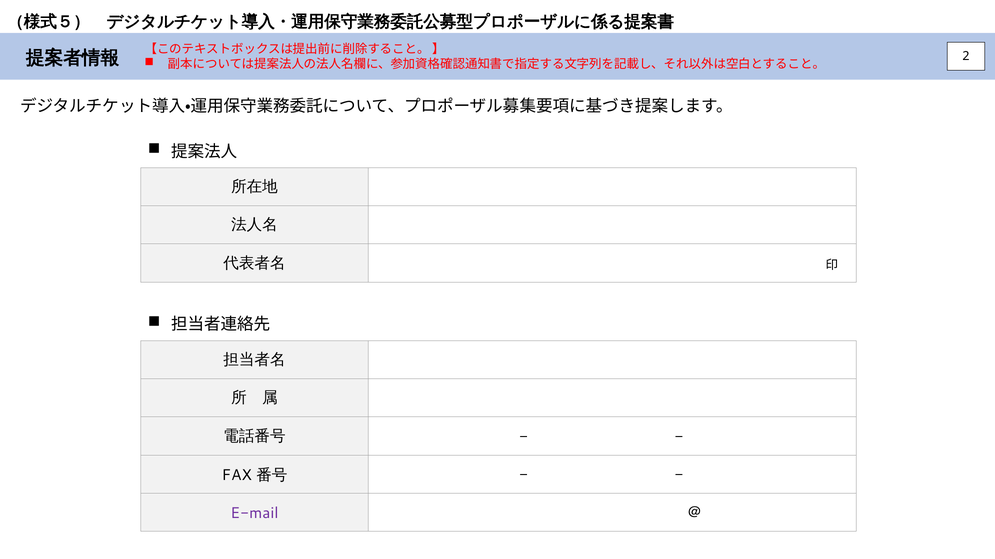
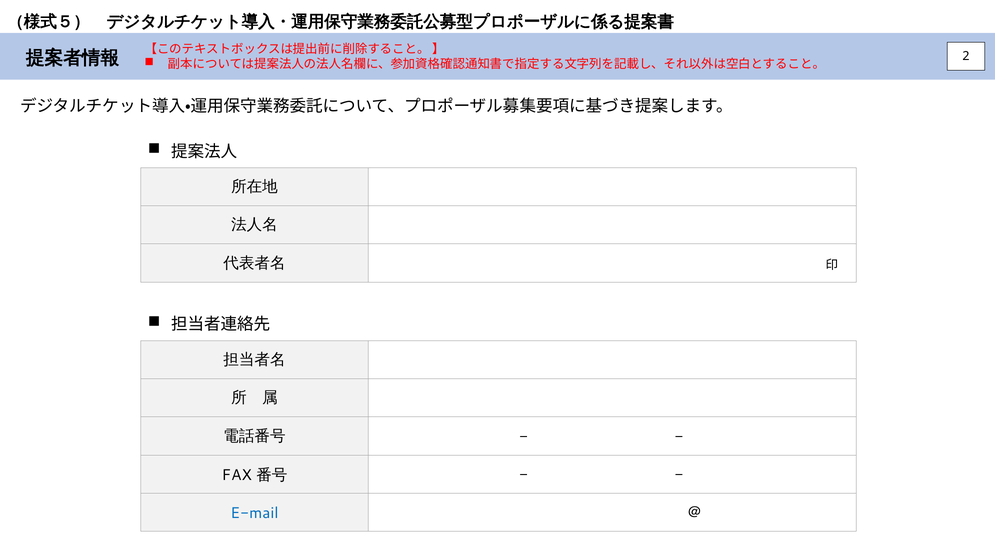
E-mail colour: purple -> blue
